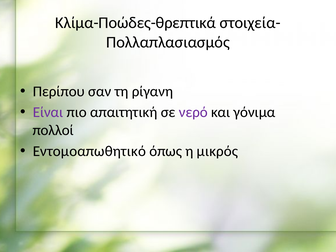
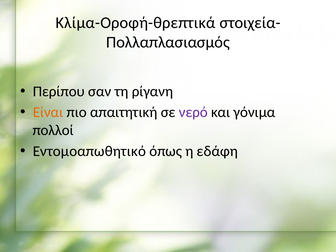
Κλίμα-Ποώδες-θρεπτικά: Κλίμα-Ποώδες-θρεπτικά -> Κλίμα-Οροφή-θρεπτικά
Είναι colour: purple -> orange
μικρός: μικρός -> εδάφη
